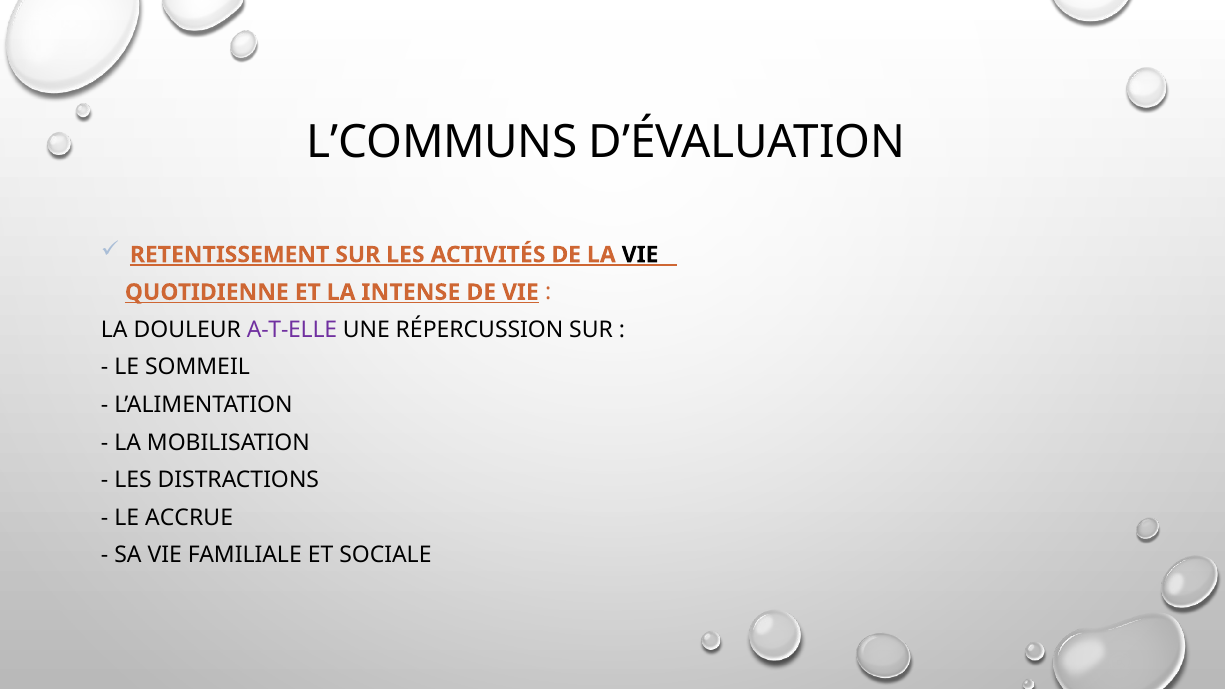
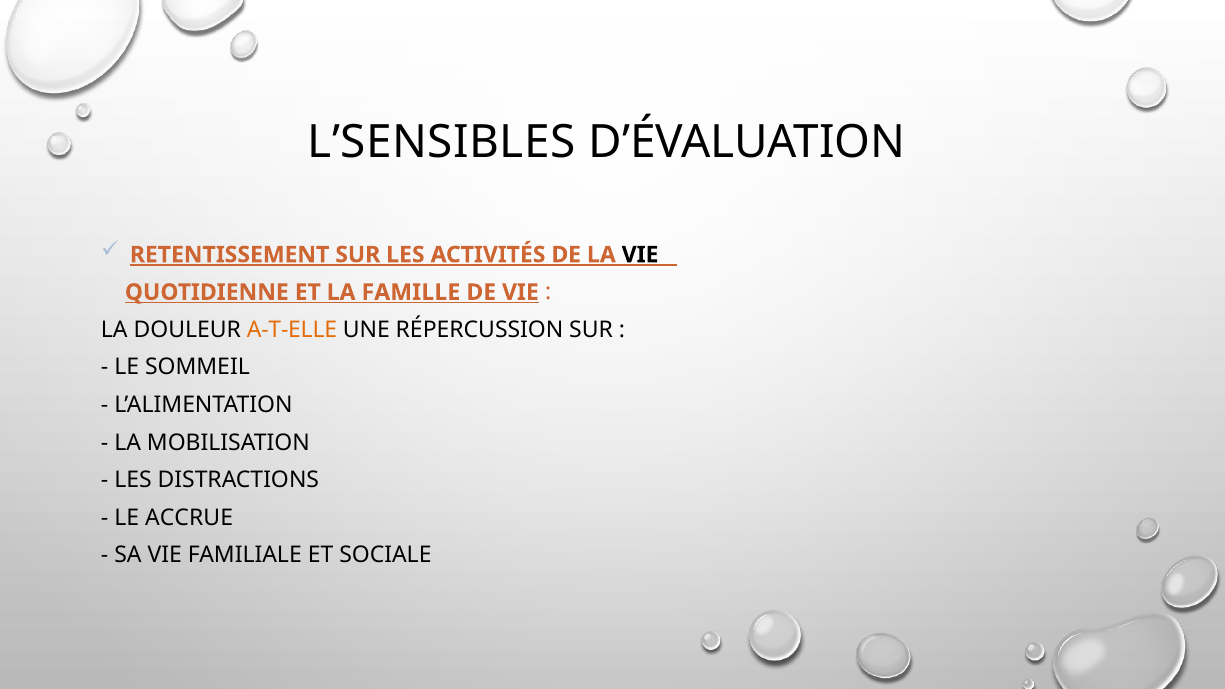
L’COMMUNS: L’COMMUNS -> L’SENSIBLES
INTENSE: INTENSE -> FAMILLE
A-T-ELLE colour: purple -> orange
